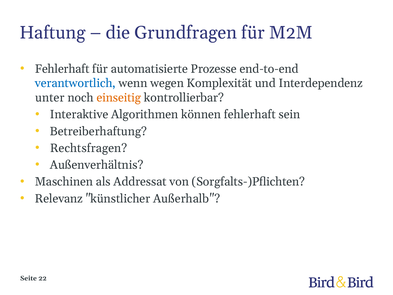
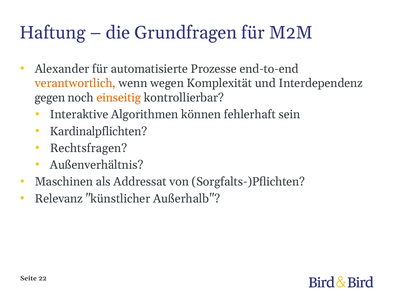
Fehlerhaft at (62, 69): Fehlerhaft -> Alexander
verantwortlich colour: blue -> orange
unter: unter -> gegen
Betreiberhaftung: Betreiberhaftung -> Kardinalpflichten
